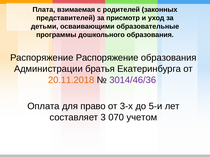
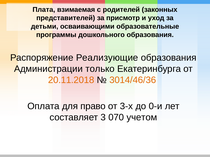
Распоряжение Распоряжение: Распоряжение -> Реализующие
братья: братья -> только
3014/46/36 colour: purple -> orange
5-и: 5-и -> 0-и
